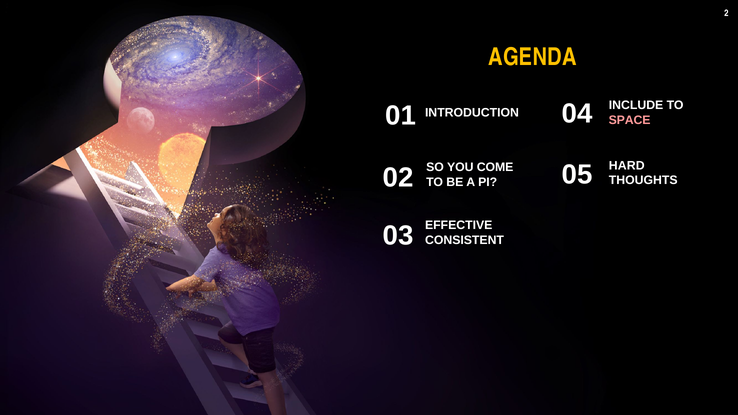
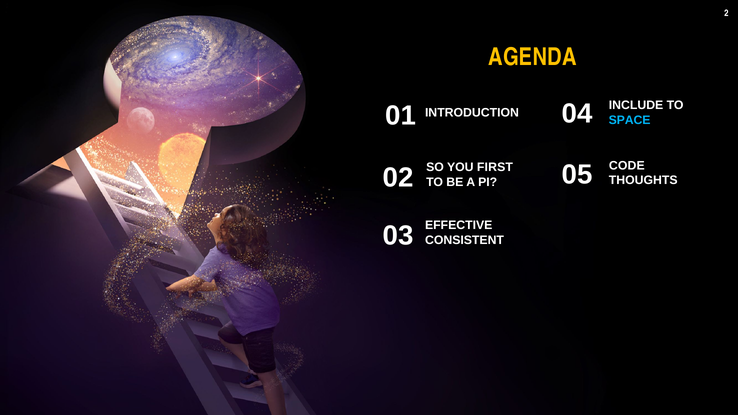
SPACE colour: pink -> light blue
COME: COME -> FIRST
HARD: HARD -> CODE
